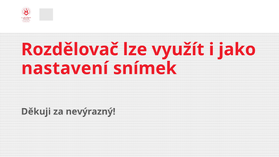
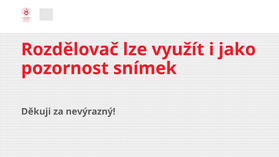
nastavení: nastavení -> pozornost
